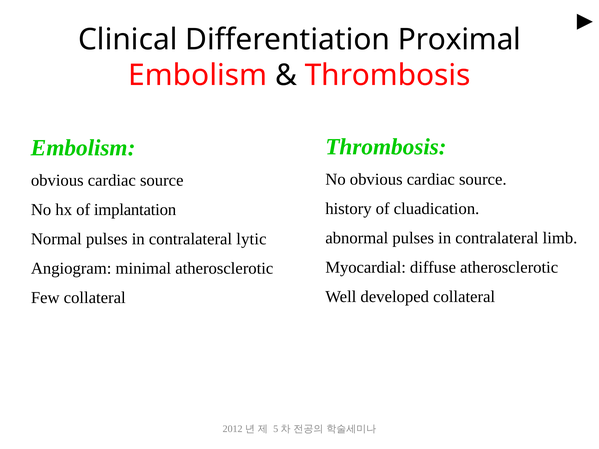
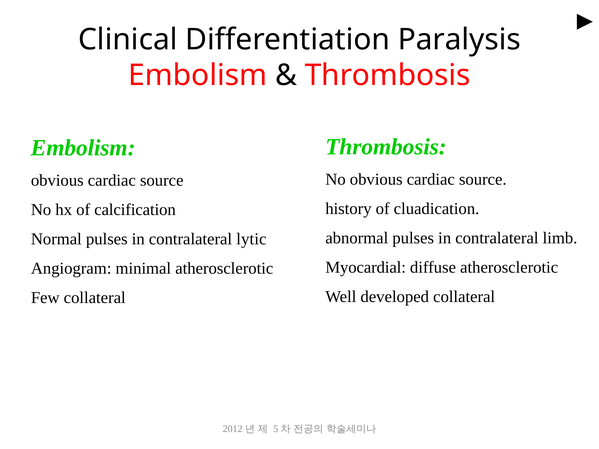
Proximal: Proximal -> Paralysis
implantation: implantation -> calcification
